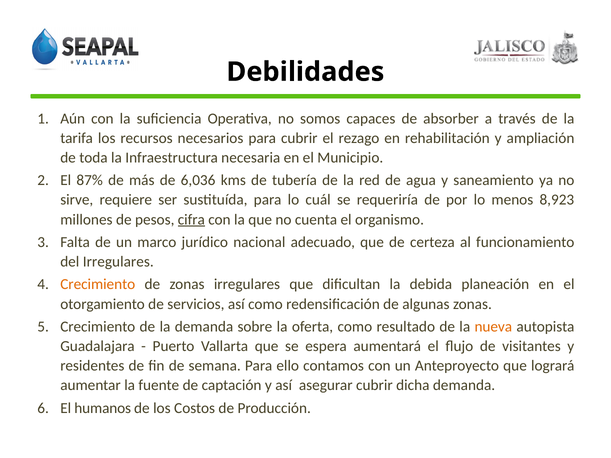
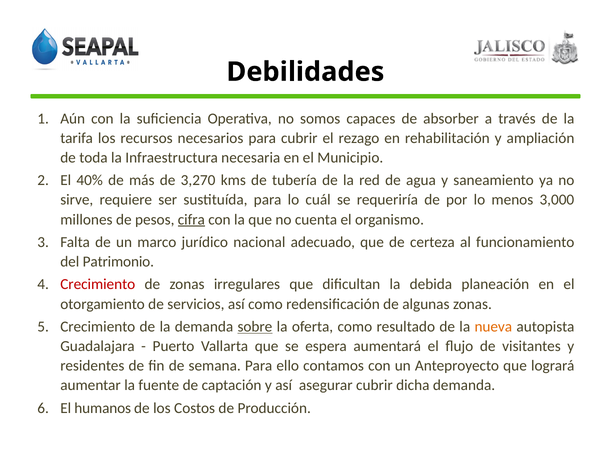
87%: 87% -> 40%
6,036: 6,036 -> 3,270
8,923: 8,923 -> 3,000
del Irregulares: Irregulares -> Patrimonio
Crecimiento at (98, 285) colour: orange -> red
sobre underline: none -> present
